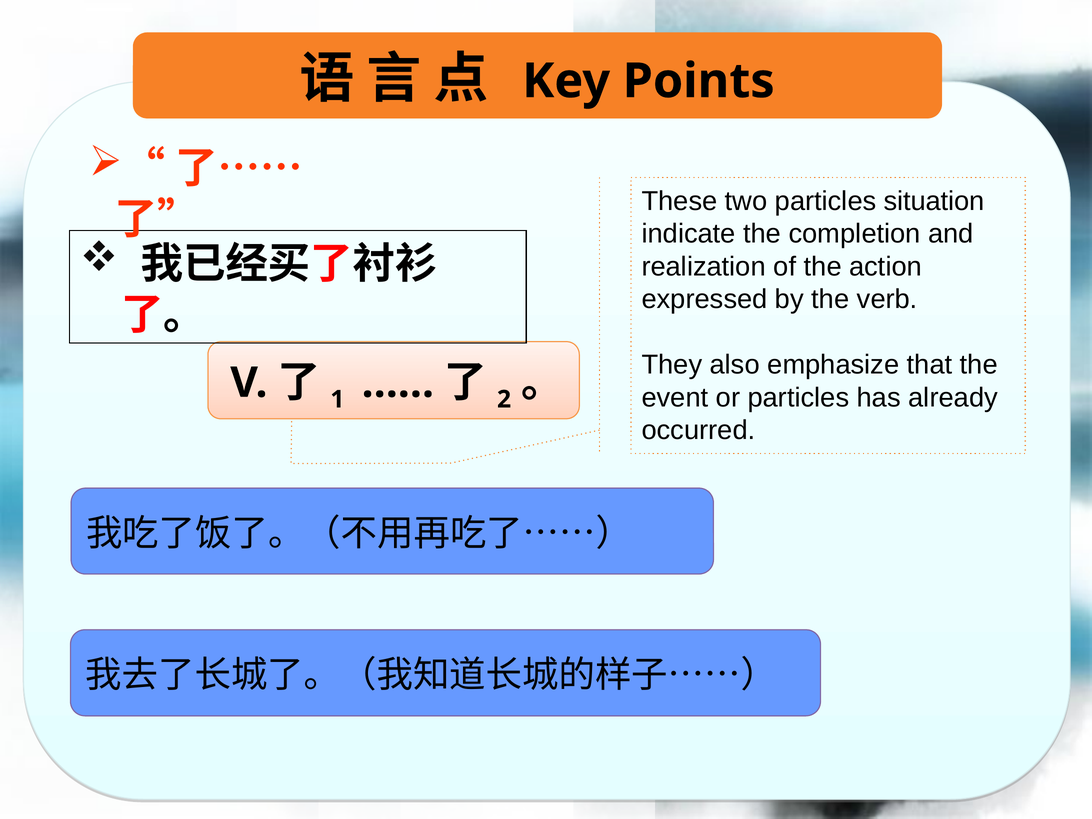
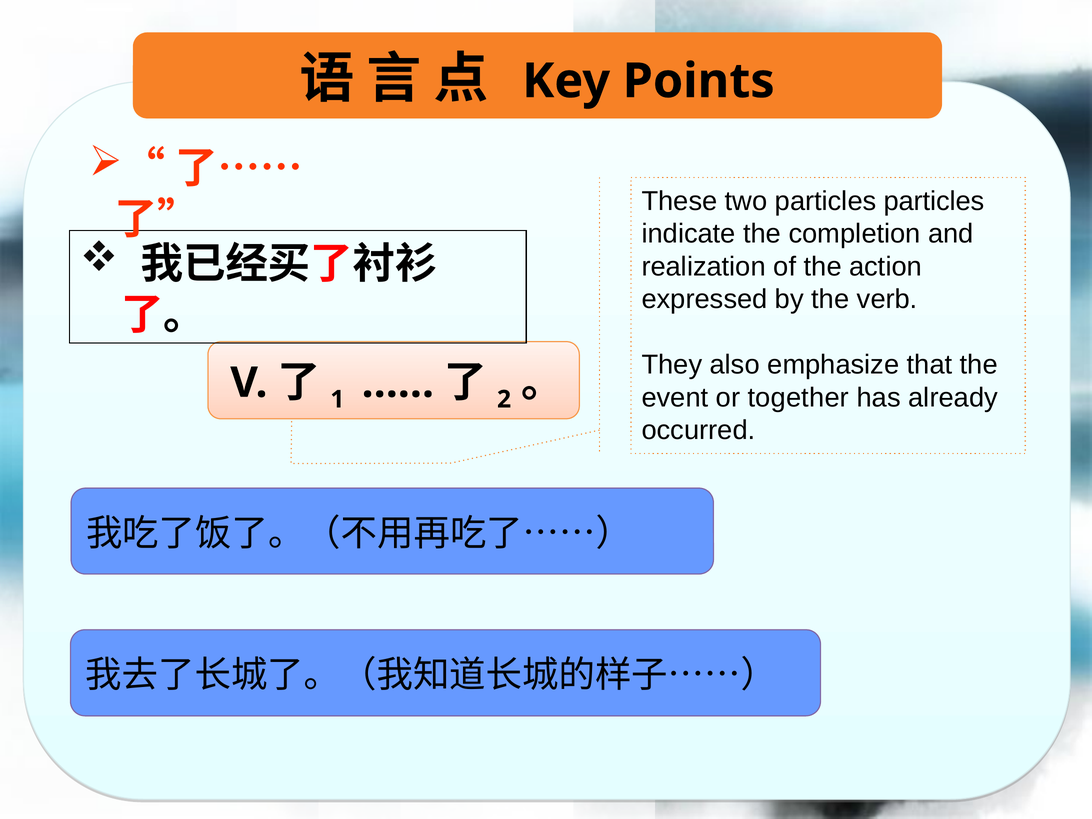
particles situation: situation -> particles
or particles: particles -> together
